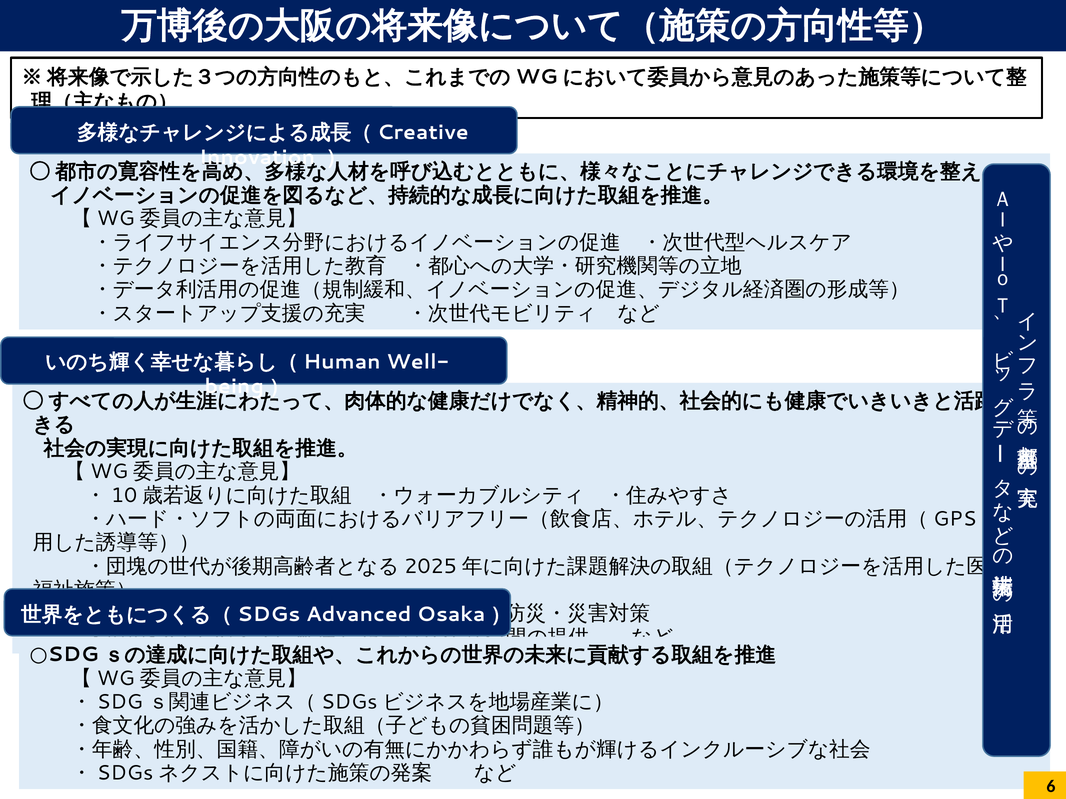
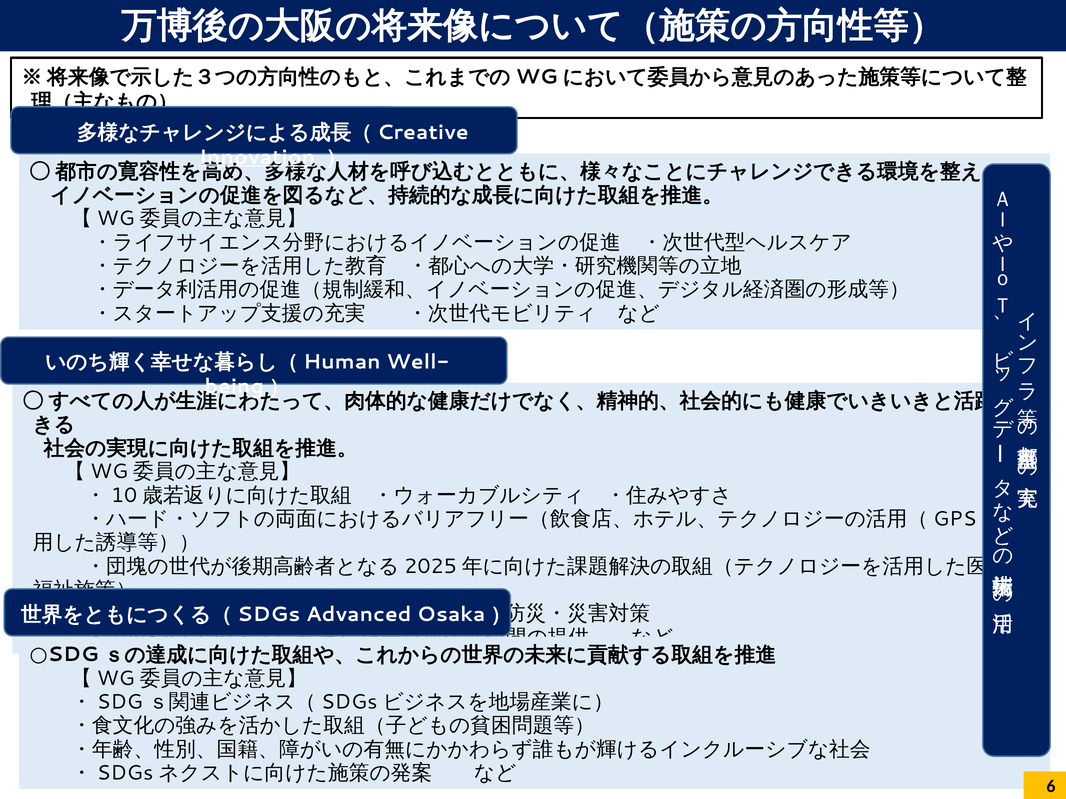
Innovation underline: none -> present
